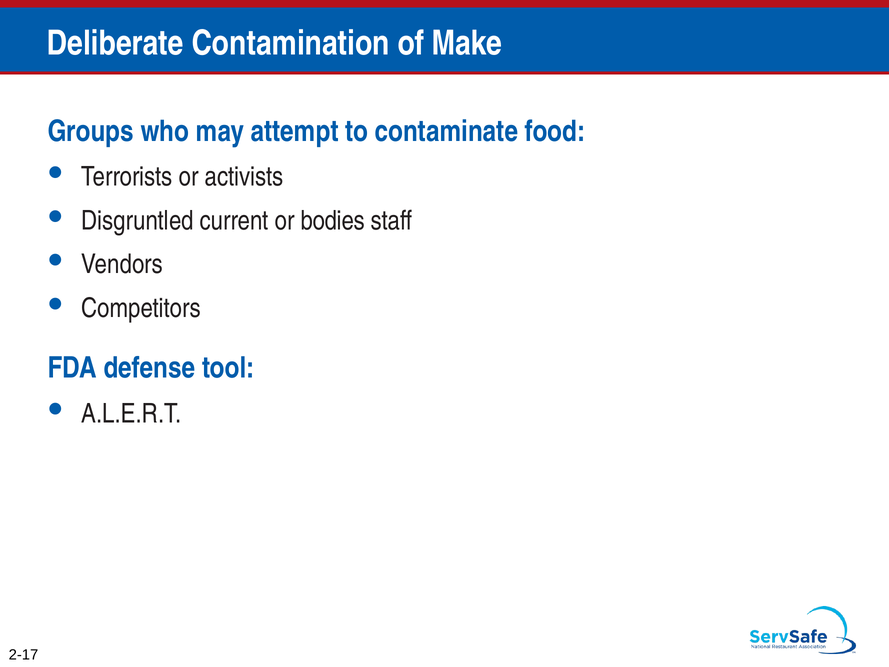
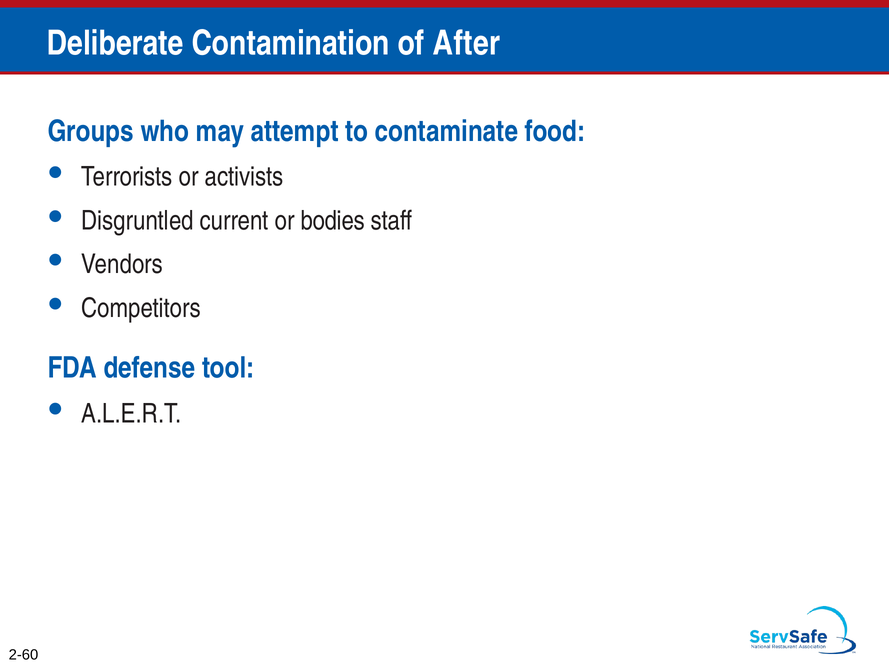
Make: Make -> After
2-17: 2-17 -> 2-60
